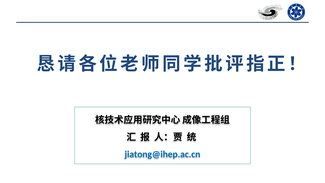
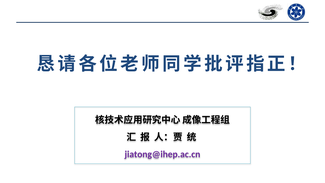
jiatong@ihep.ac.cn colour: blue -> purple
